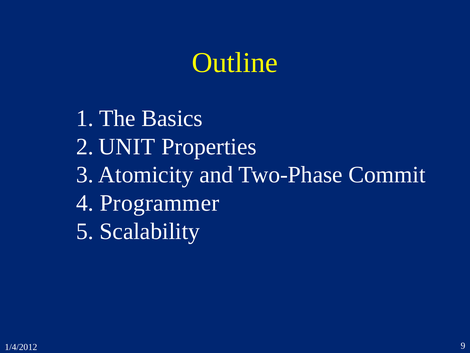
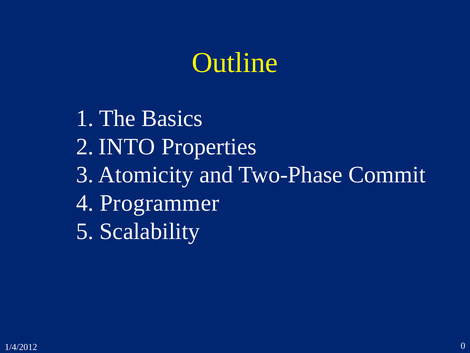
UNIT: UNIT -> INTO
9: 9 -> 0
